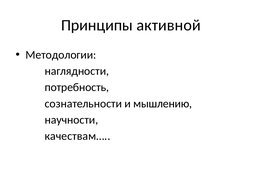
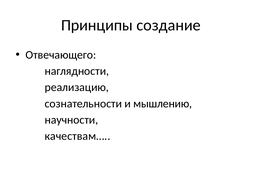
активной: активной -> создание
Методологии: Методологии -> Отвечающего
потребность: потребность -> реализацию
